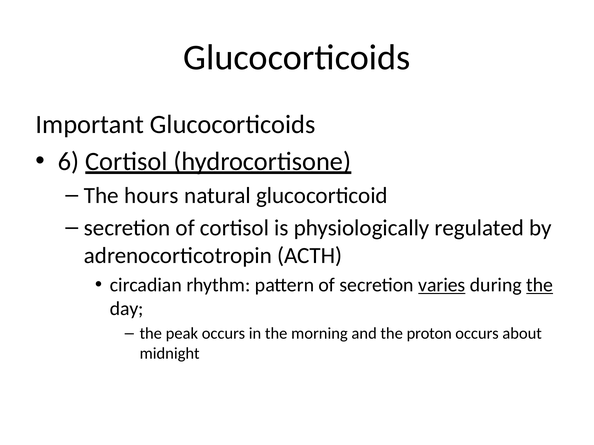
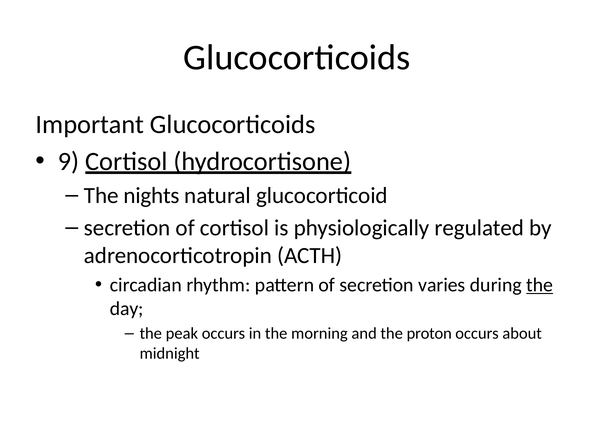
6: 6 -> 9
hours: hours -> nights
varies underline: present -> none
